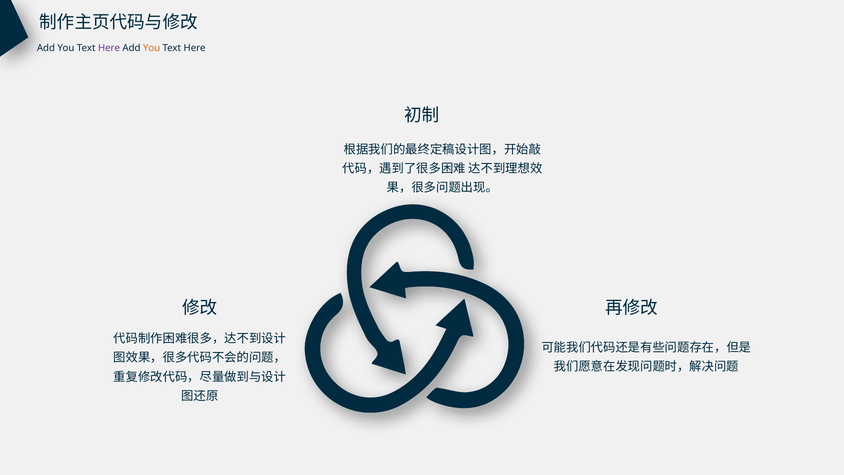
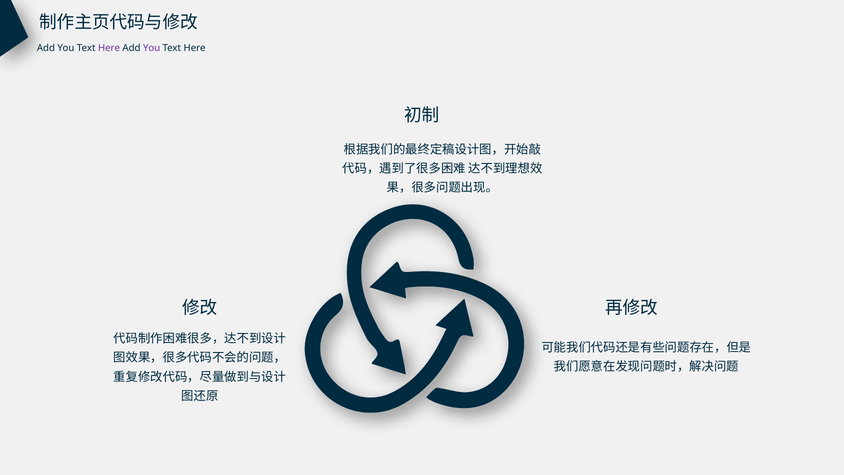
You at (152, 48) colour: orange -> purple
